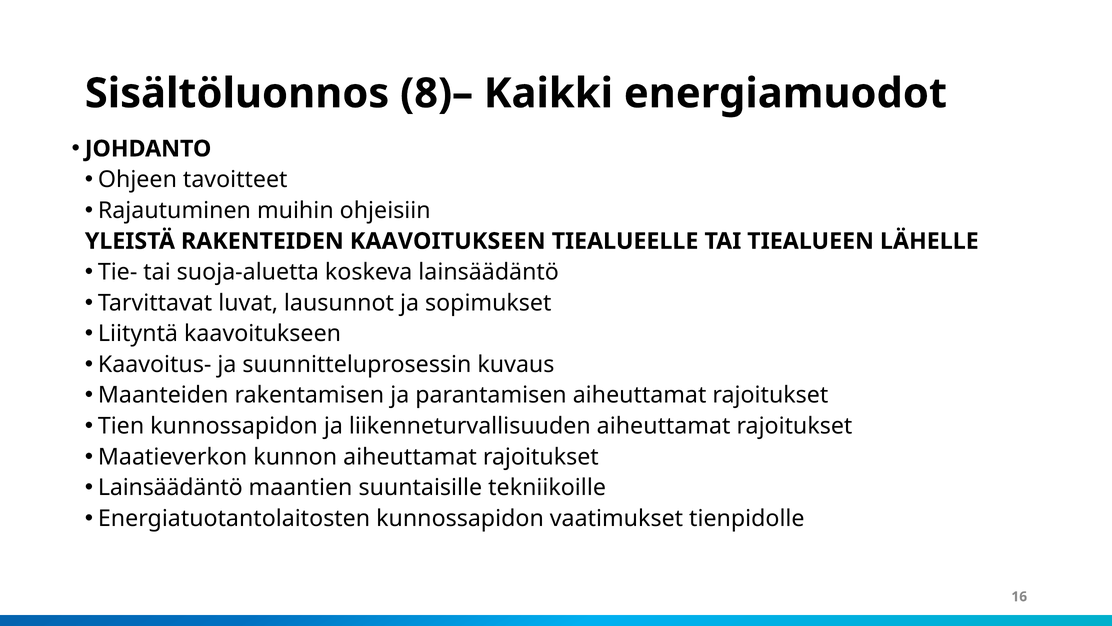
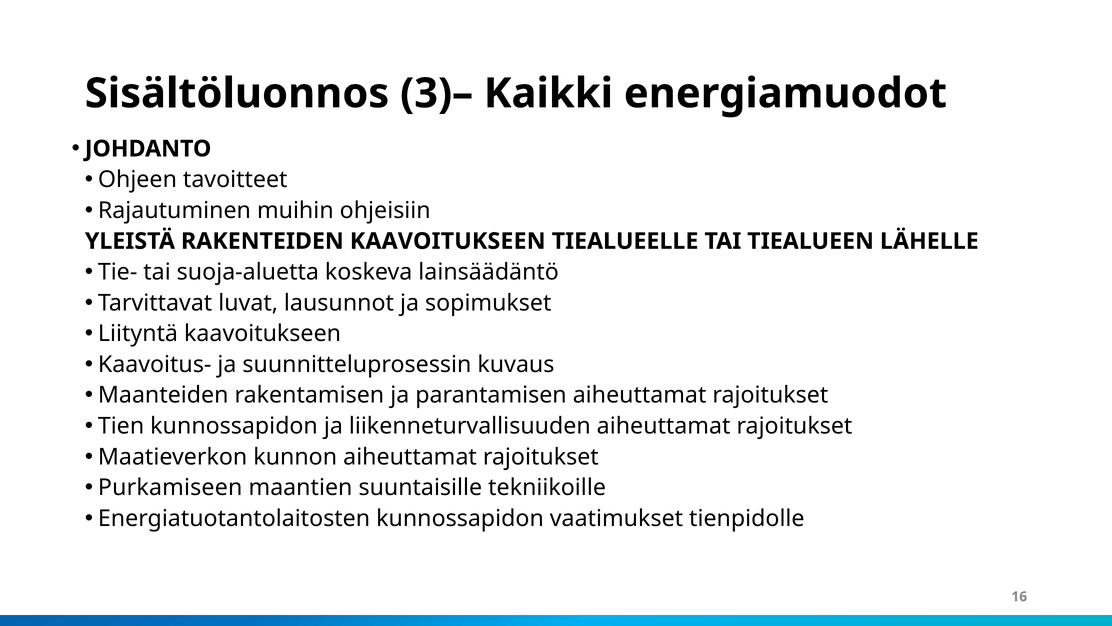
8)–: 8)– -> 3)–
Lainsäädäntö at (170, 487): Lainsäädäntö -> Purkamiseen
